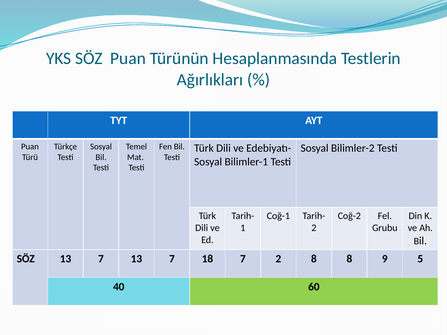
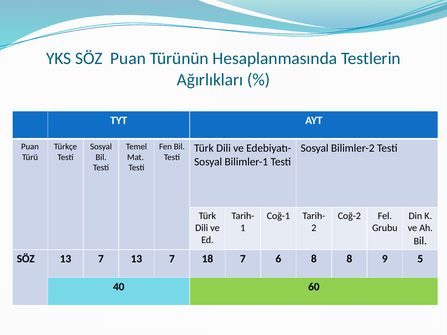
7 2: 2 -> 6
